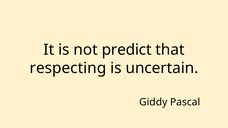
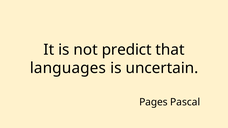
respecting: respecting -> languages
Giddy: Giddy -> Pages
